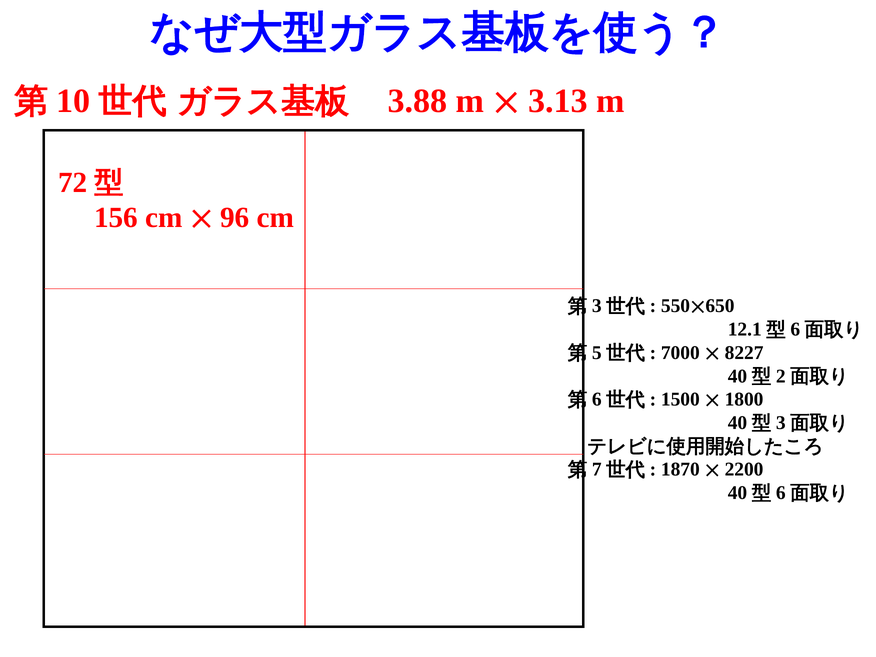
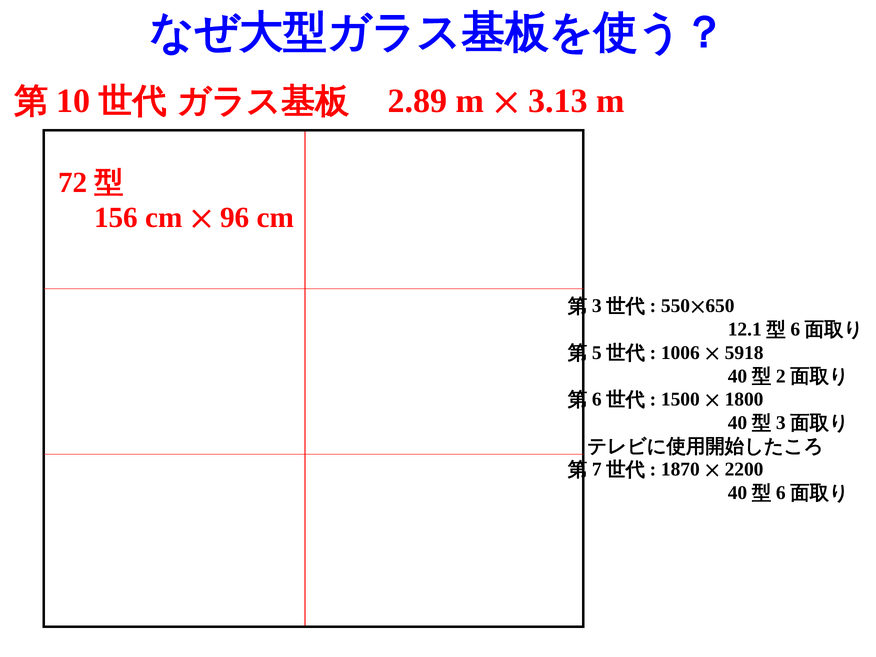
3.88: 3.88 -> 2.89
7000: 7000 -> 1006
8227: 8227 -> 5918
